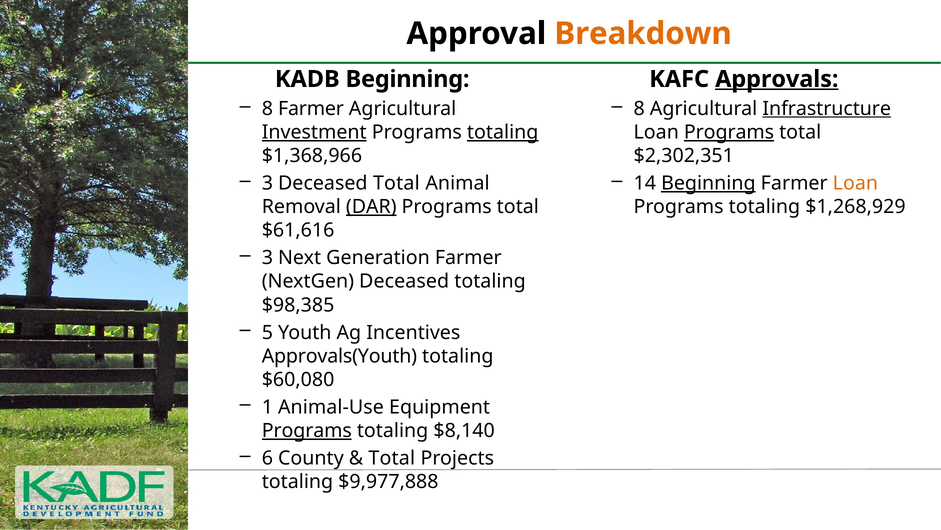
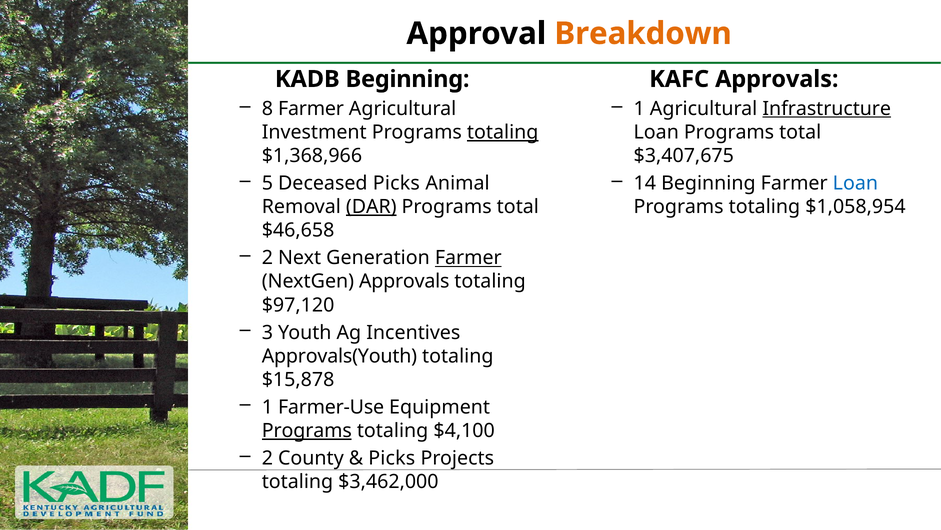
Approvals at (777, 79) underline: present -> none
8 at (639, 109): 8 -> 1
Investment underline: present -> none
Programs at (729, 132) underline: present -> none
$2,302,351: $2,302,351 -> $3,407,675
3 at (267, 183): 3 -> 5
Deceased Total: Total -> Picks
Beginning at (708, 183) underline: present -> none
Loan at (855, 183) colour: orange -> blue
$1,268,929: $1,268,929 -> $1,058,954
$61,616: $61,616 -> $46,658
3 at (267, 258): 3 -> 2
Farmer at (468, 258) underline: none -> present
NextGen Deceased: Deceased -> Approvals
$98,385: $98,385 -> $97,120
5: 5 -> 3
$60,080: $60,080 -> $15,878
Animal-Use: Animal-Use -> Farmer-Use
$8,140: $8,140 -> $4,100
6 at (267, 458): 6 -> 2
Total at (392, 458): Total -> Picks
$9,977,888: $9,977,888 -> $3,462,000
